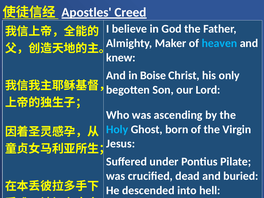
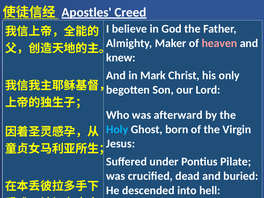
heaven colour: light blue -> pink
Boise: Boise -> Mark
ascending: ascending -> afterward
